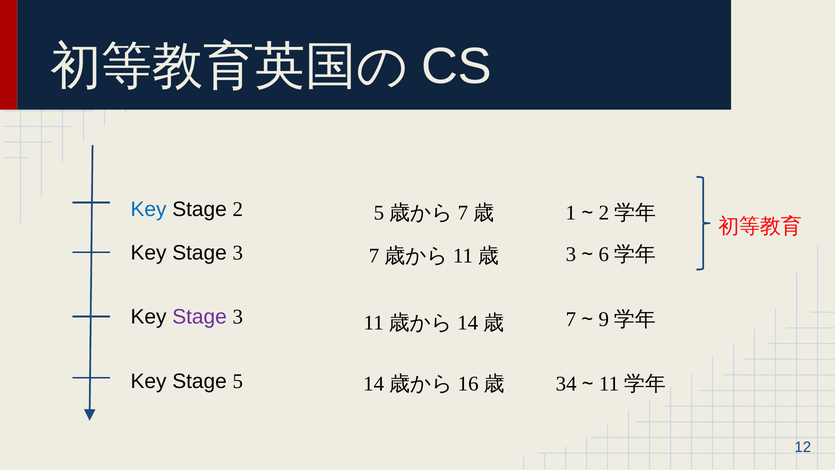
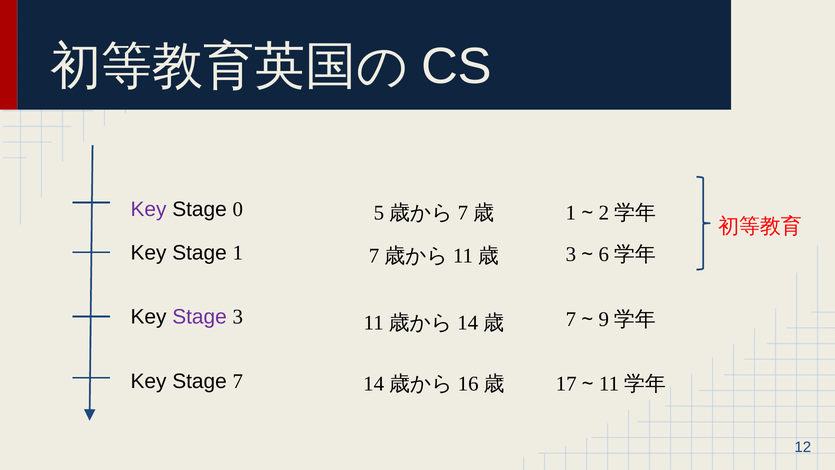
Key at (149, 209) colour: blue -> purple
2: 2 -> 0
3 at (238, 253): 3 -> 1
Stage 5: 5 -> 7
34: 34 -> 17
